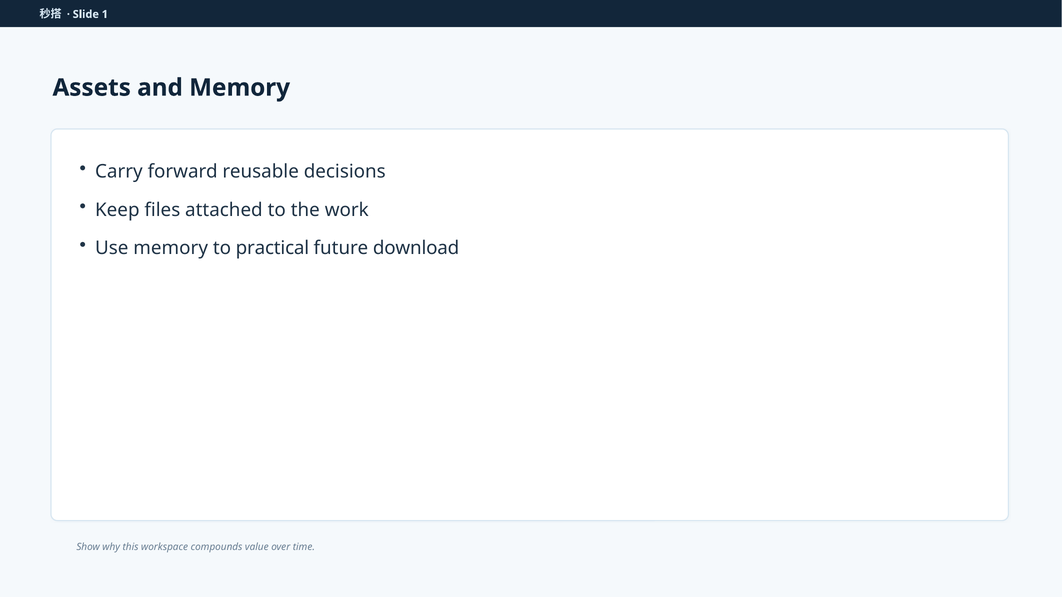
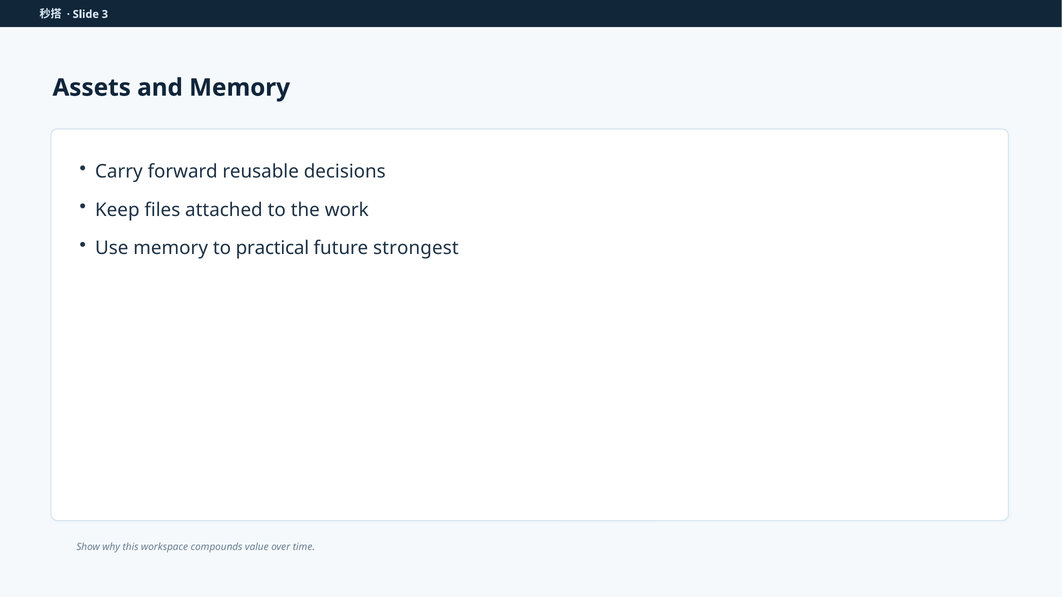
1: 1 -> 3
download: download -> strongest
